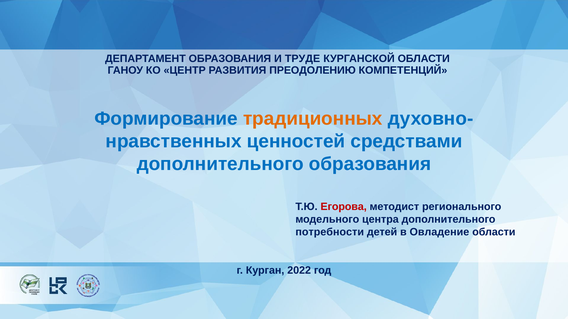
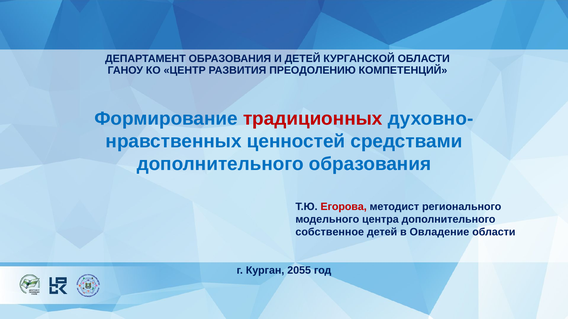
И ТРУДЕ: ТРУДЕ -> ДЕТЕЙ
традиционных colour: orange -> red
потребности: потребности -> собственное
2022: 2022 -> 2055
